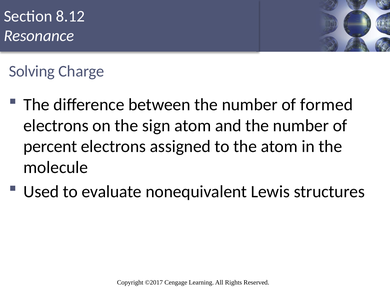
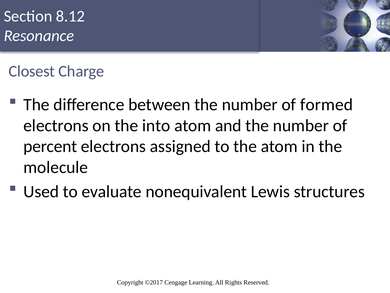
Solving: Solving -> Closest
sign: sign -> into
